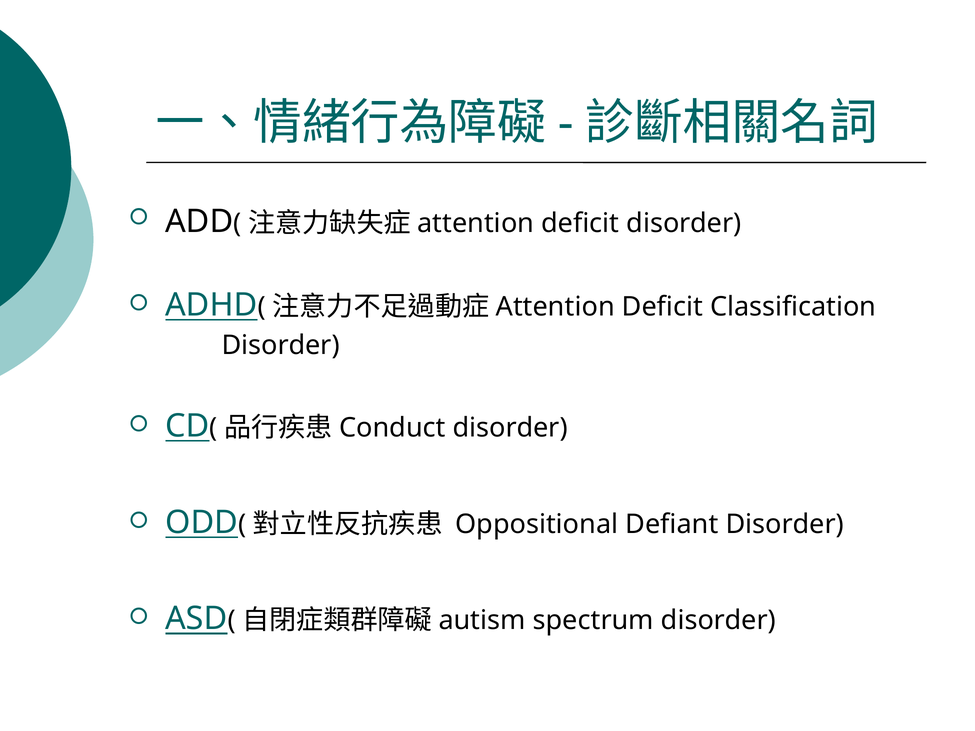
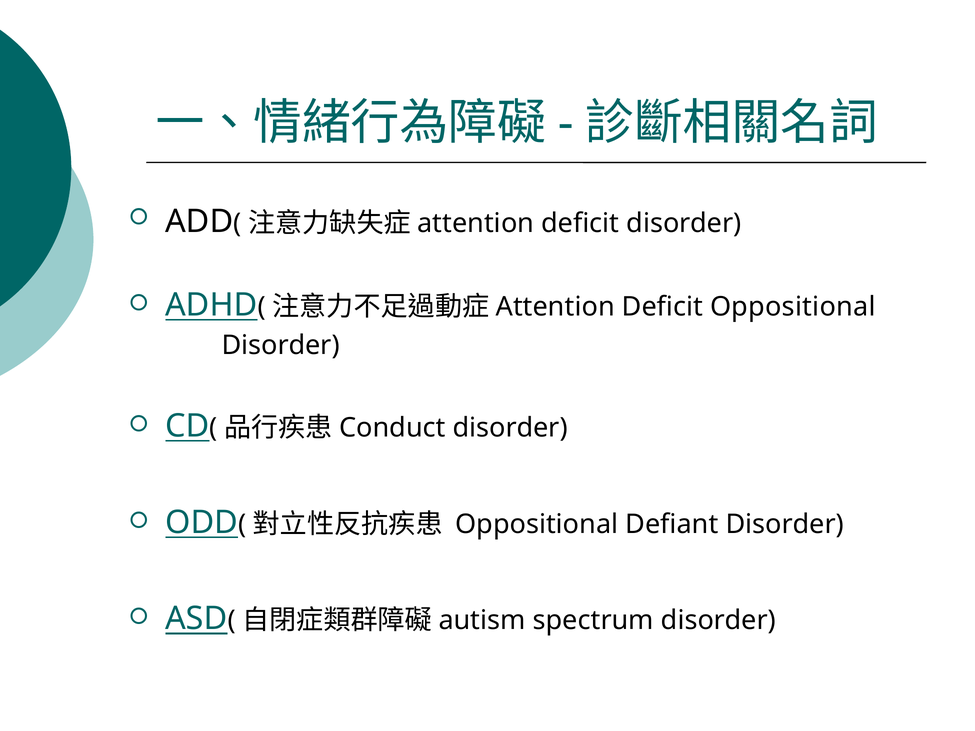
Deficit Classification: Classification -> Oppositional
